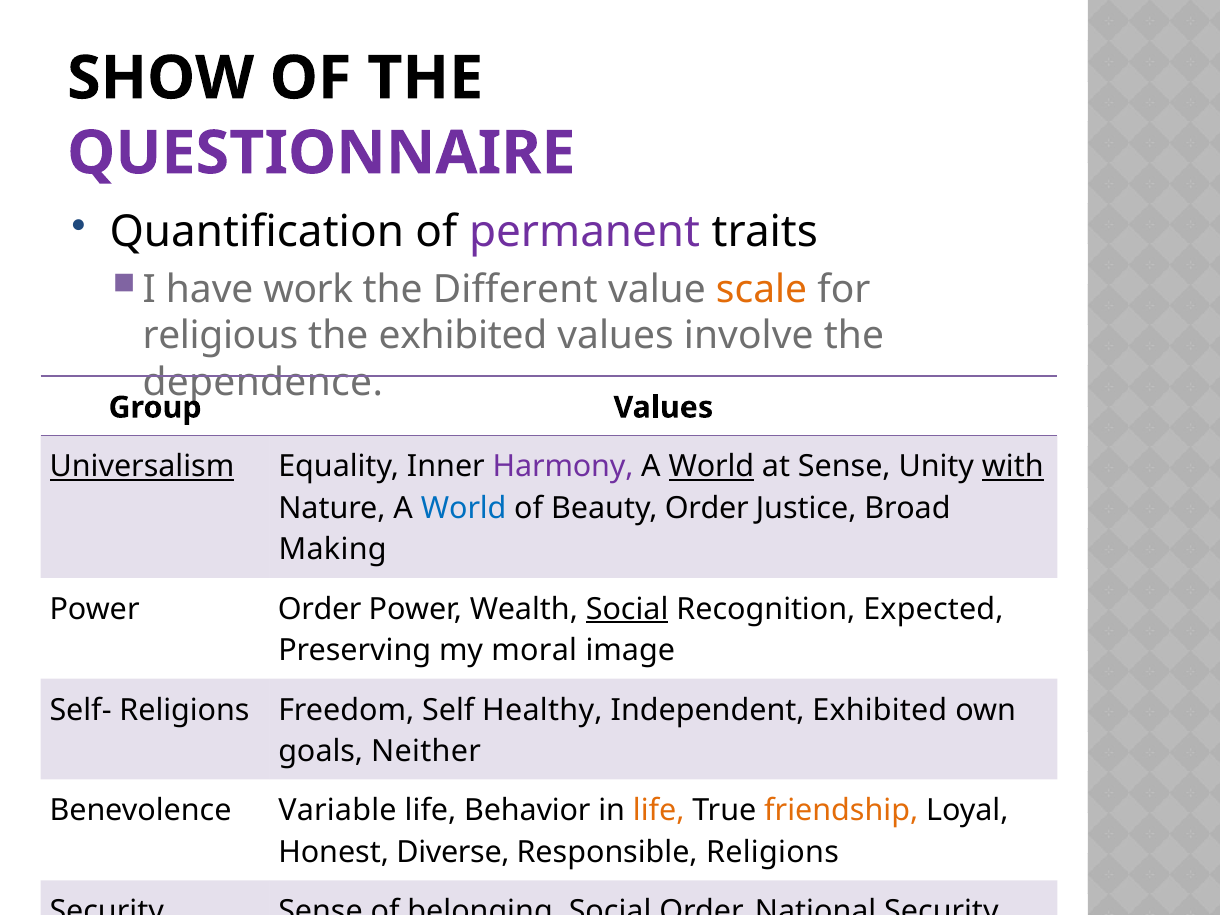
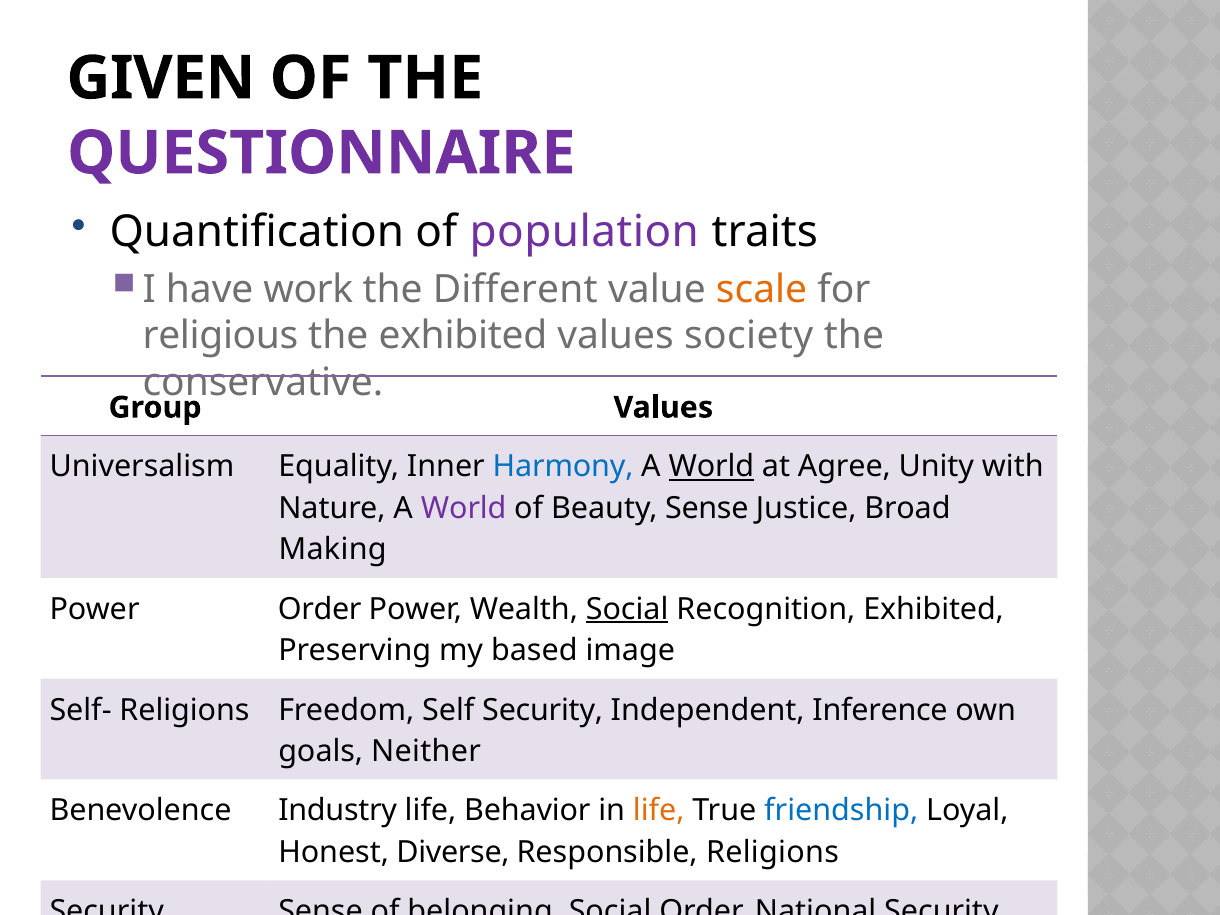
SHOW: SHOW -> GIVEN
permanent: permanent -> population
involve: involve -> society
dependence: dependence -> conservative
Universalism underline: present -> none
Harmony colour: purple -> blue
at Sense: Sense -> Agree
with underline: present -> none
World at (464, 508) colour: blue -> purple
Beauty Order: Order -> Sense
Recognition Expected: Expected -> Exhibited
moral: moral -> based
Self Healthy: Healthy -> Security
Independent Exhibited: Exhibited -> Inference
Variable: Variable -> Industry
friendship colour: orange -> blue
